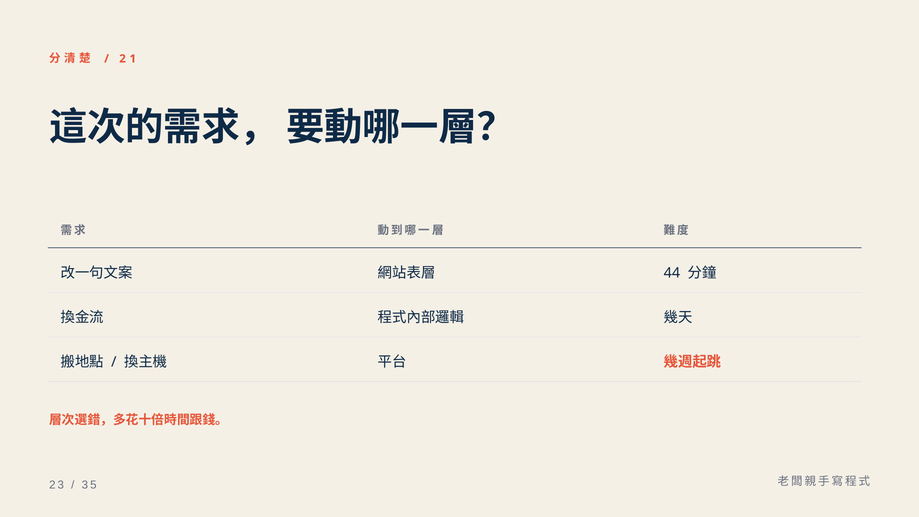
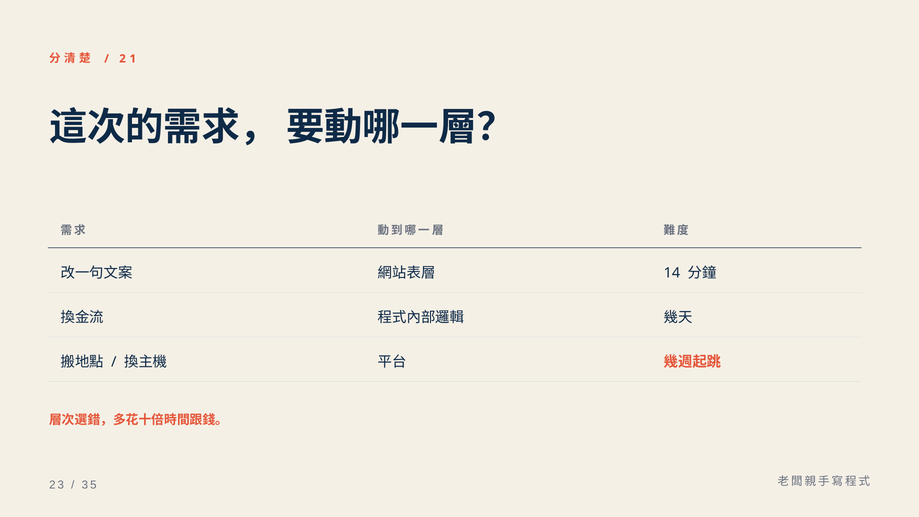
44: 44 -> 14
